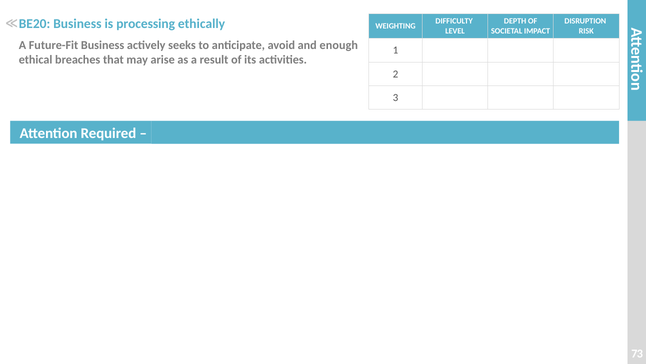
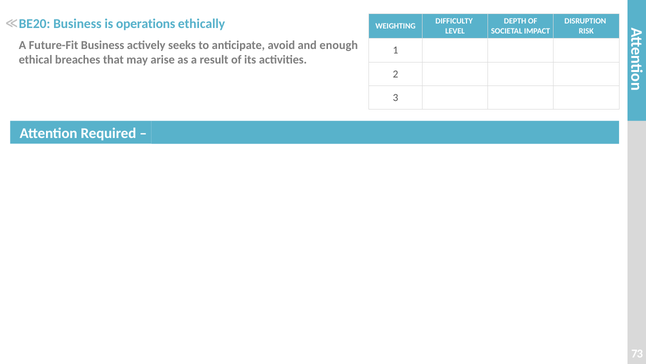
processing: processing -> operations
